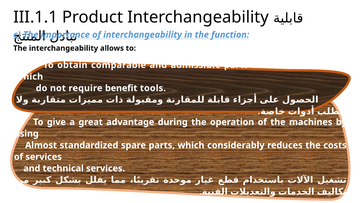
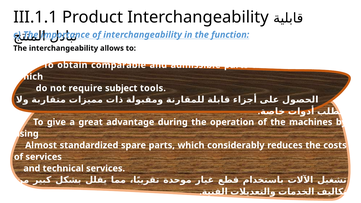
benefit: benefit -> subject
